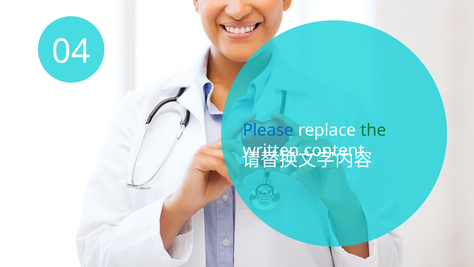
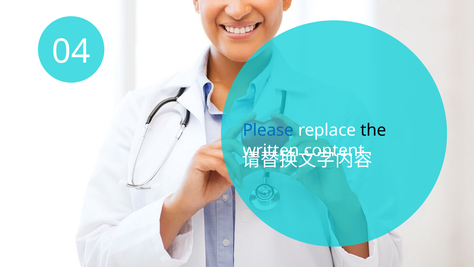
the colour: green -> black
